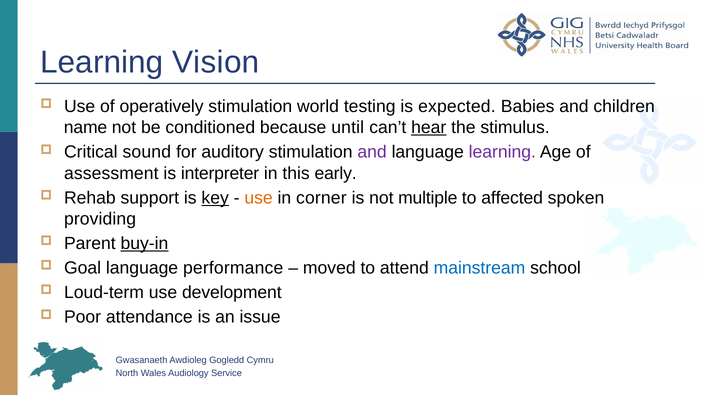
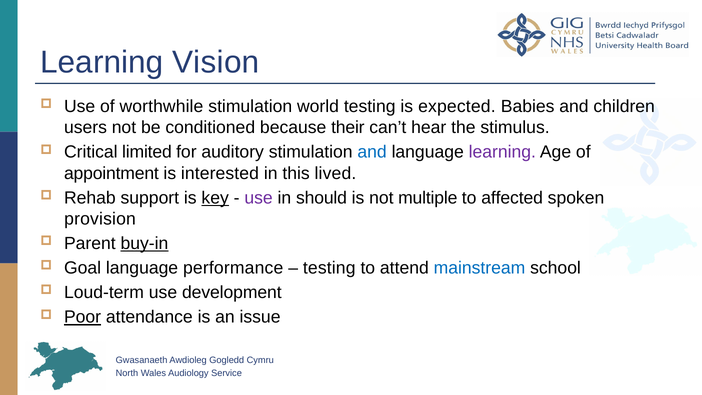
operatively: operatively -> worthwhile
name: name -> users
until: until -> their
hear underline: present -> none
sound: sound -> limited
and at (372, 152) colour: purple -> blue
assessment: assessment -> appointment
interpreter: interpreter -> interested
early: early -> lived
use at (259, 198) colour: orange -> purple
corner: corner -> should
providing: providing -> provision
moved at (329, 268): moved -> testing
Poor underline: none -> present
